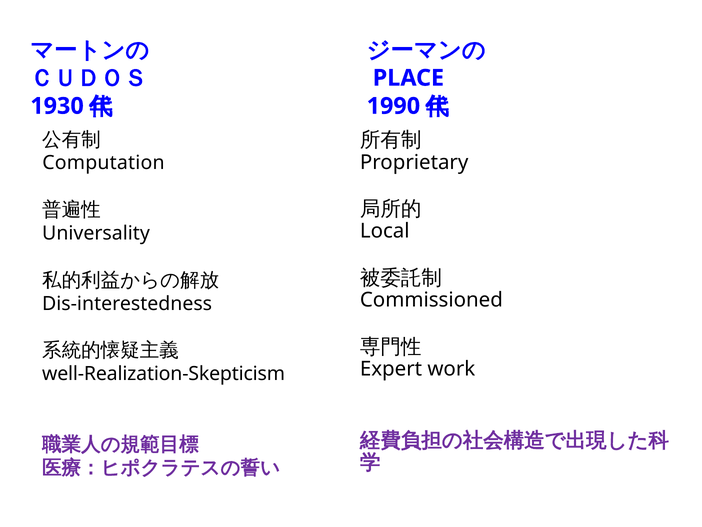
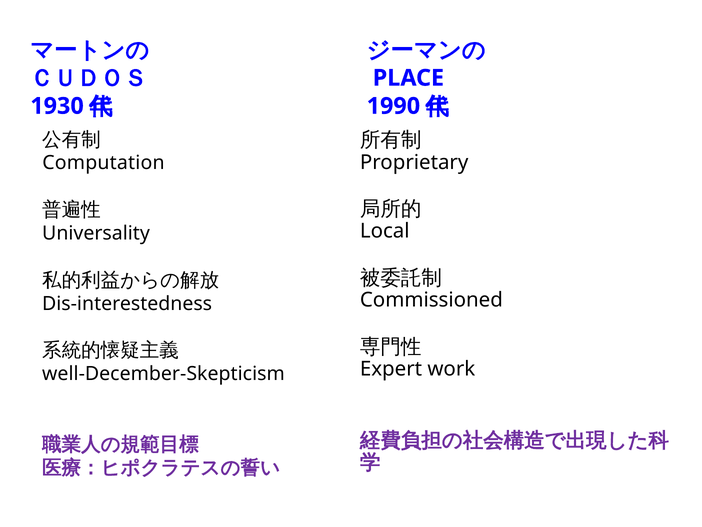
well-Realization-Skepticism: well-Realization-Skepticism -> well-December-Skepticism
